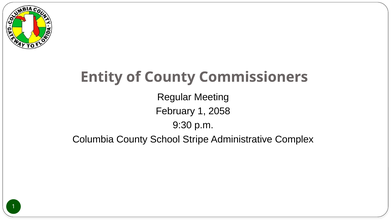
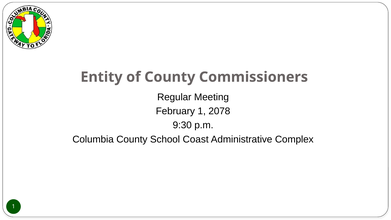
2058: 2058 -> 2078
Stripe: Stripe -> Coast
